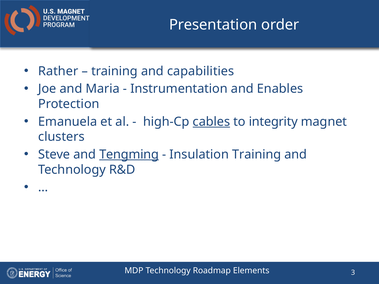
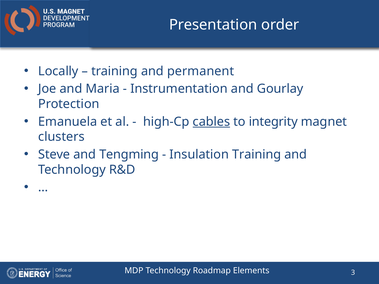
Rather: Rather -> Locally
capabilities: capabilities -> permanent
Enables: Enables -> Gourlay
Tengming underline: present -> none
